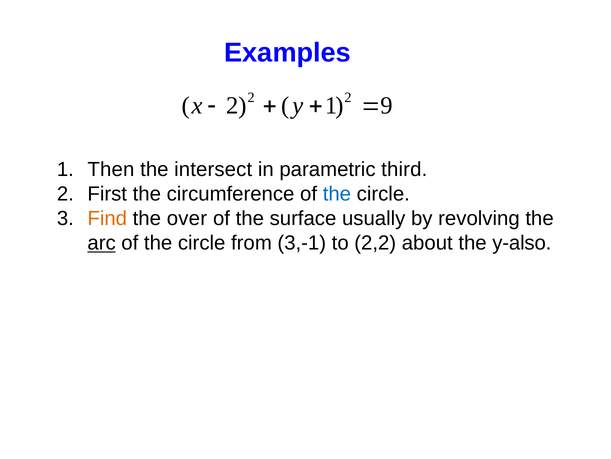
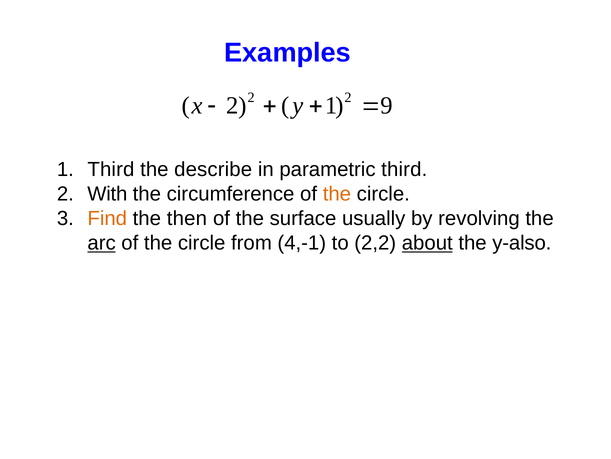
Then at (111, 169): Then -> Third
intersect: intersect -> describe
First: First -> With
the at (337, 194) colour: blue -> orange
over: over -> then
3,-1: 3,-1 -> 4,-1
about underline: none -> present
